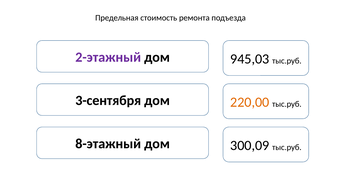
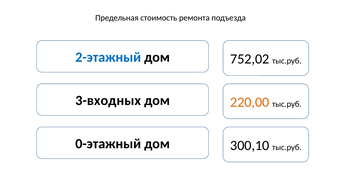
2-этажный colour: purple -> blue
945,03: 945,03 -> 752,02
3-сентября: 3-сентября -> 3-входных
8-этажный: 8-этажный -> 0-этажный
300,09: 300,09 -> 300,10
